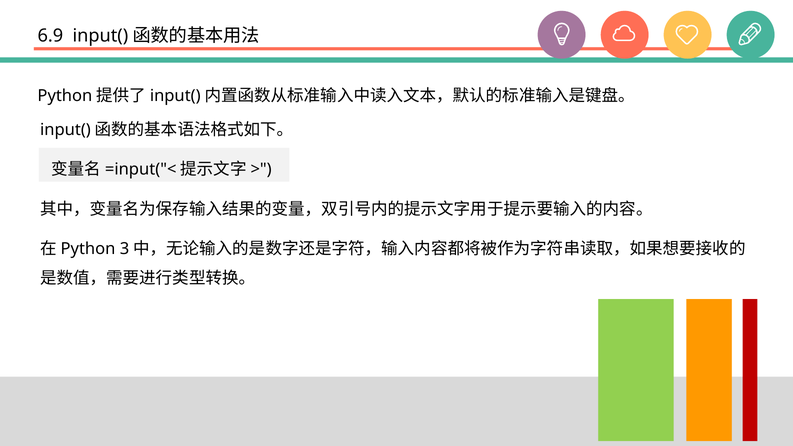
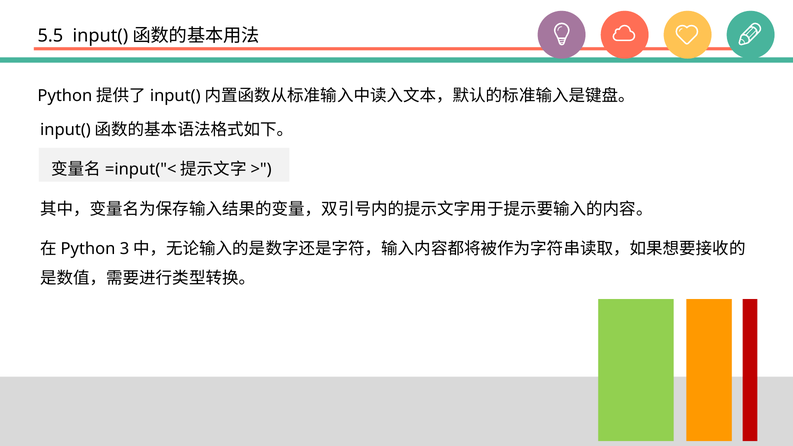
6.9: 6.9 -> 5.5
